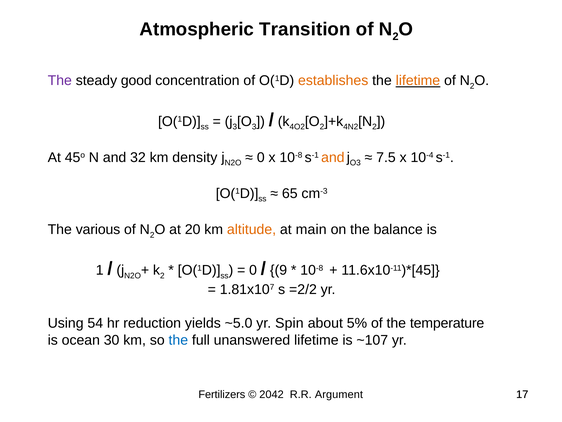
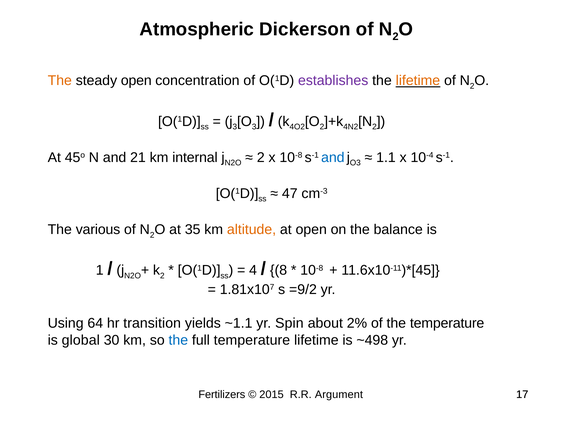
Transition: Transition -> Dickerson
The at (60, 81) colour: purple -> orange
steady good: good -> open
establishes colour: orange -> purple
32: 32 -> 21
density: density -> internal
0 at (261, 157): 0 -> 2
and at (333, 157) colour: orange -> blue
7.5: 7.5 -> 1.1
65: 65 -> 47
20: 20 -> 35
at main: main -> open
0 at (253, 270): 0 -> 4
9: 9 -> 8
=2/2: =2/2 -> =9/2
54: 54 -> 64
reduction: reduction -> transition
~5.0: ~5.0 -> ~1.1
5%: 5% -> 2%
ocean: ocean -> global
full unanswered: unanswered -> temperature
~107: ~107 -> ~498
2042: 2042 -> 2015
